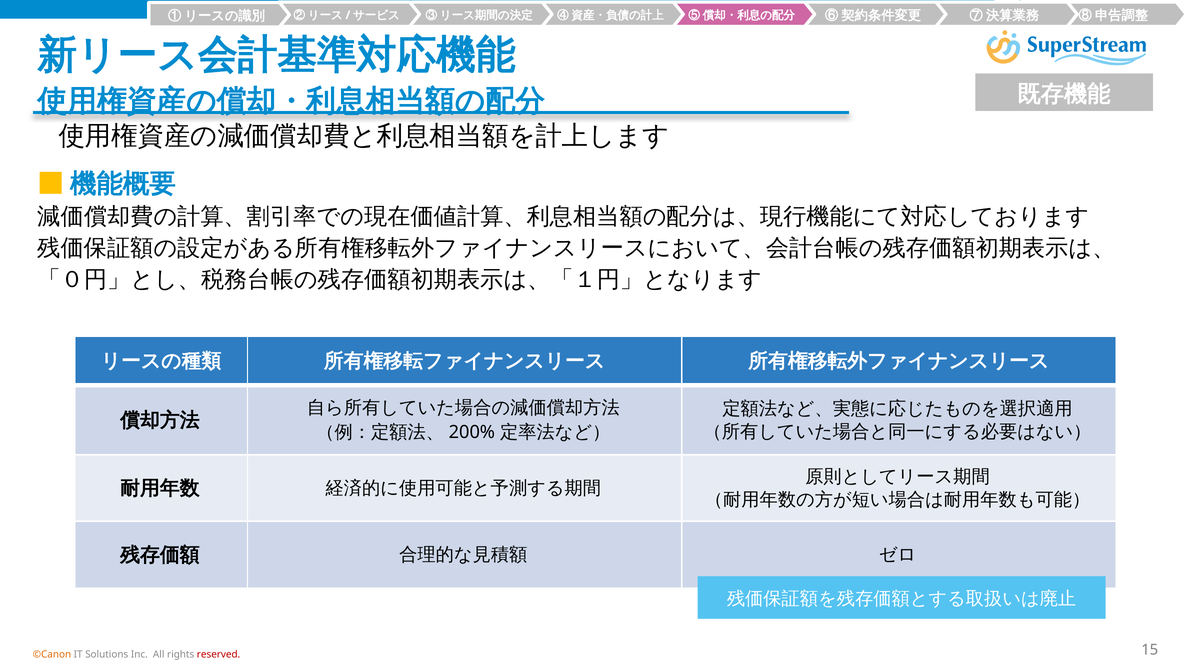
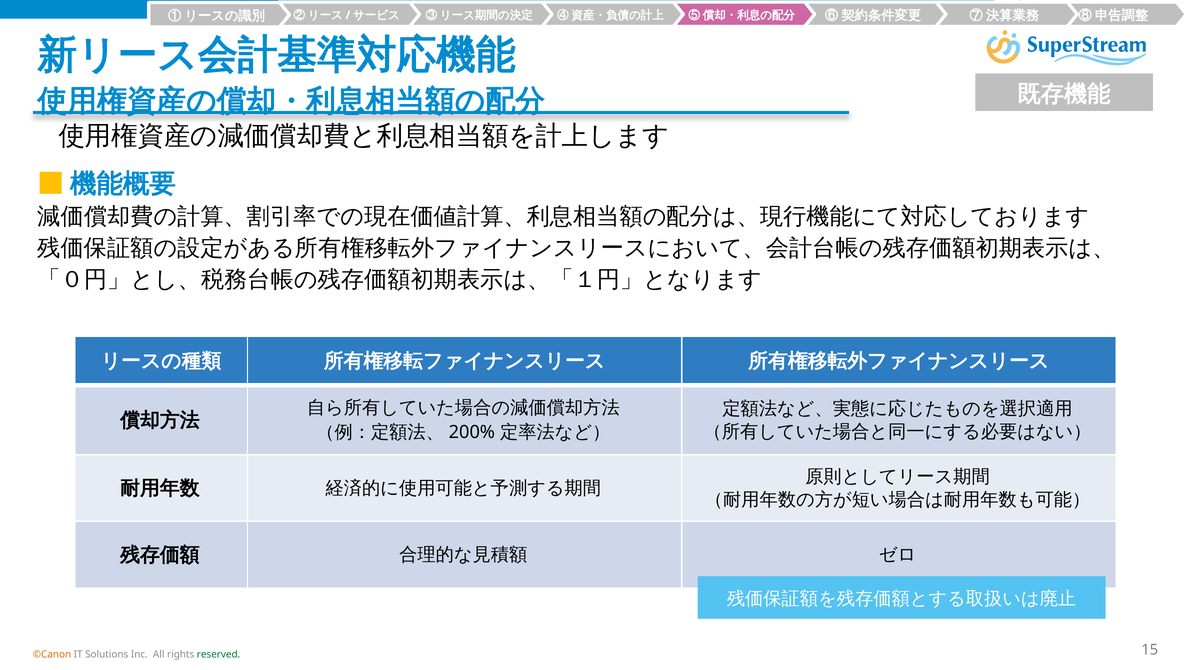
reserved colour: red -> green
